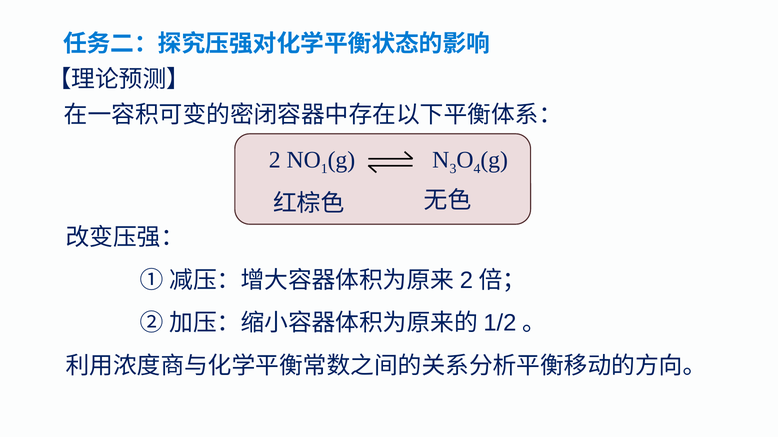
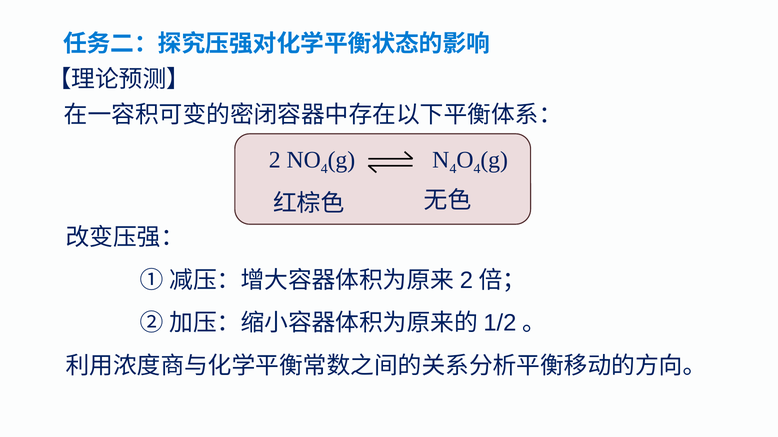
1 at (324, 169): 1 -> 4
3 at (453, 169): 3 -> 4
